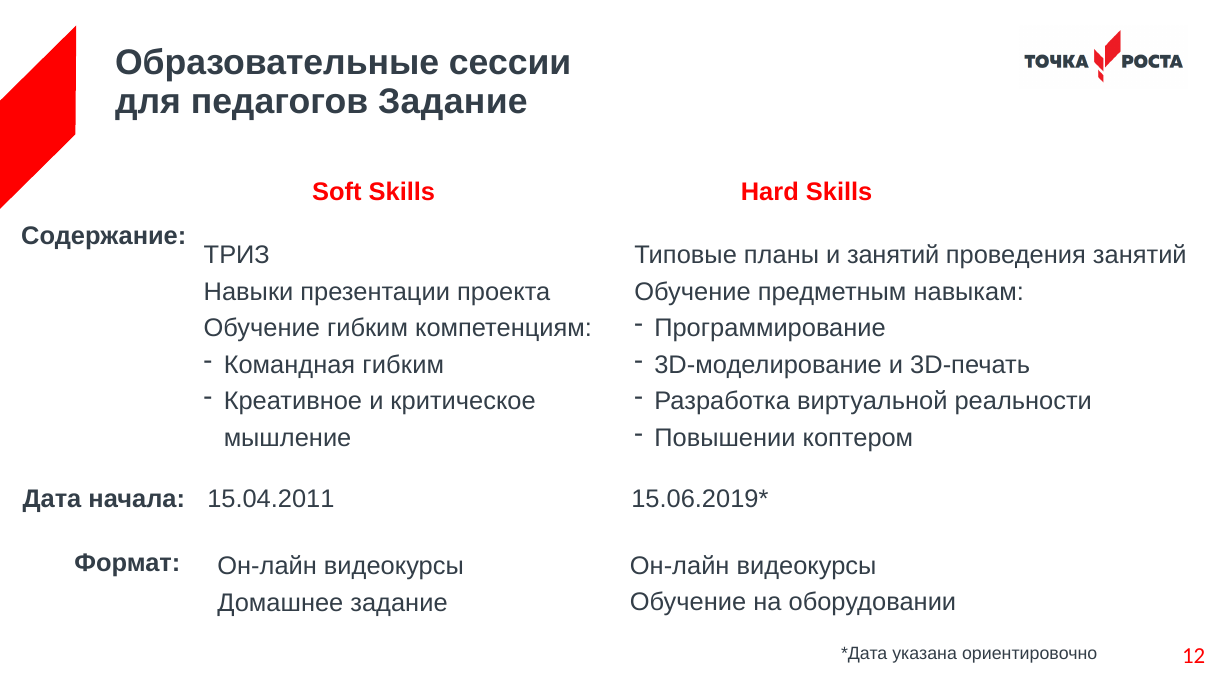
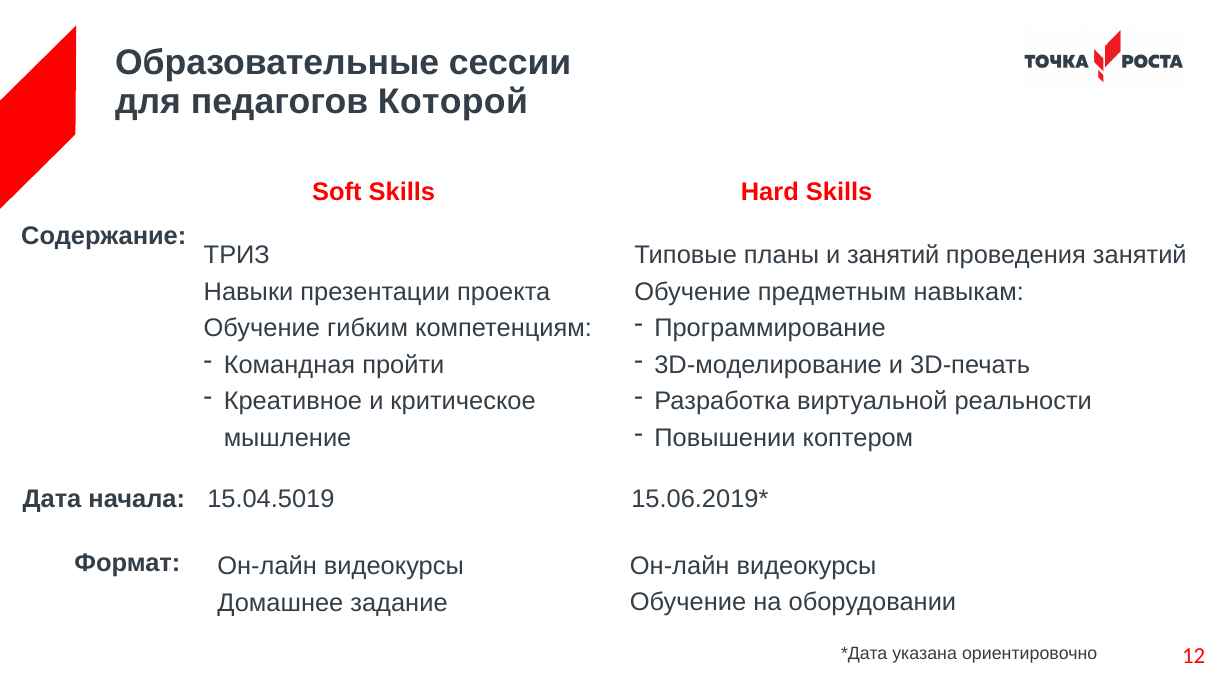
педагогов Задание: Задание -> Которой
Командная гибким: гибким -> пройти
15.04.2011: 15.04.2011 -> 15.04.5019
